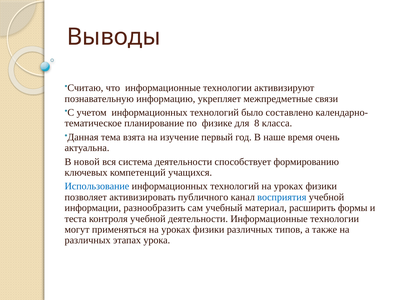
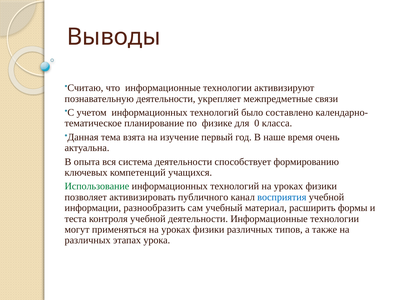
познавательную информацию: информацию -> деятельности
8: 8 -> 0
новой: новой -> опыта
Использование colour: blue -> green
